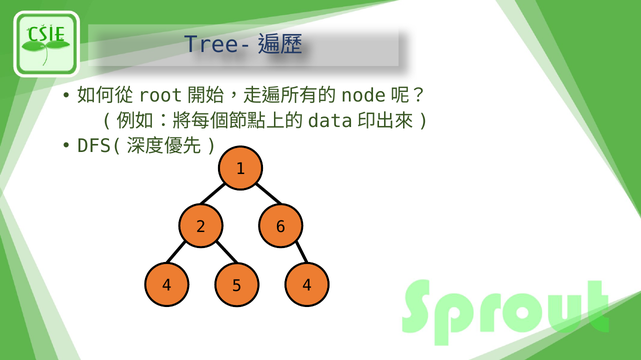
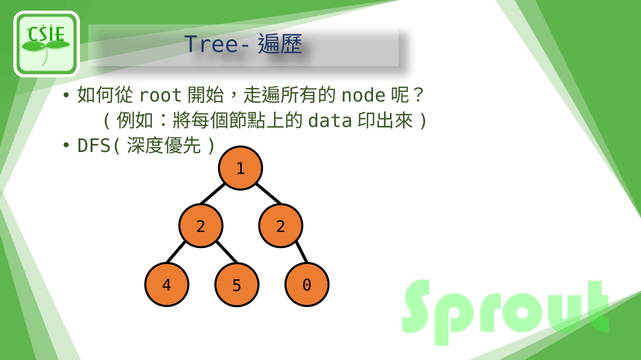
2 6: 6 -> 2
5 4: 4 -> 0
